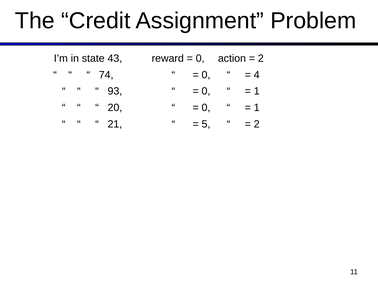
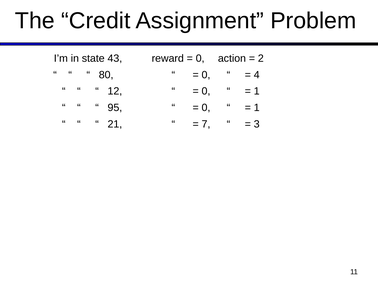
74: 74 -> 80
93: 93 -> 12
20: 20 -> 95
5: 5 -> 7
2 at (257, 124): 2 -> 3
